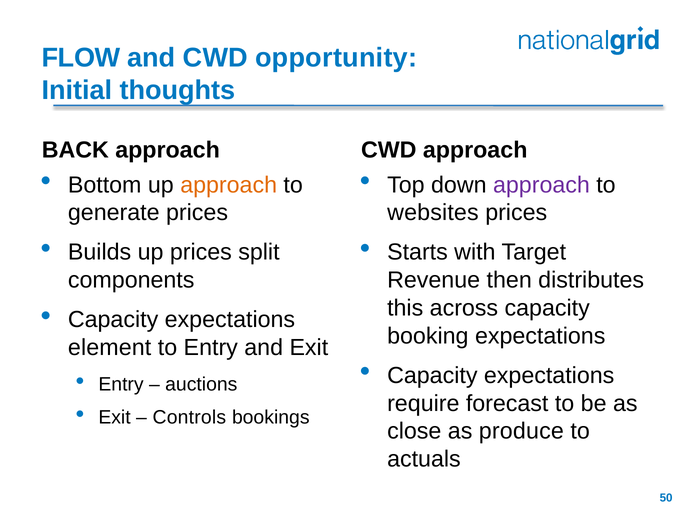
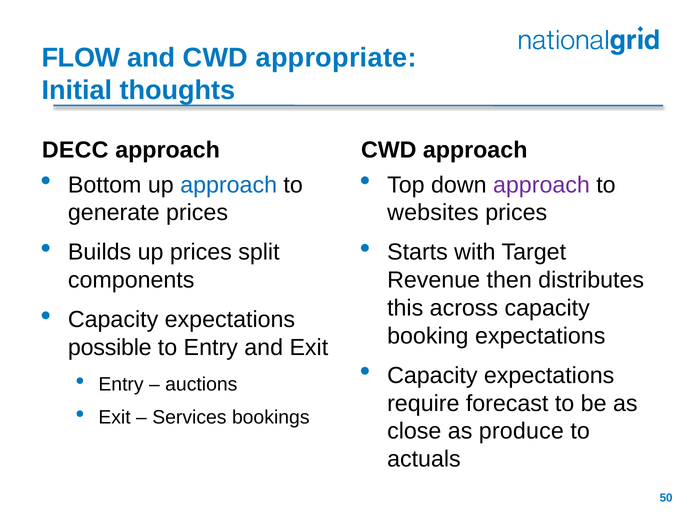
opportunity: opportunity -> appropriate
BACK: BACK -> DECC
approach at (229, 185) colour: orange -> blue
element: element -> possible
Controls: Controls -> Services
